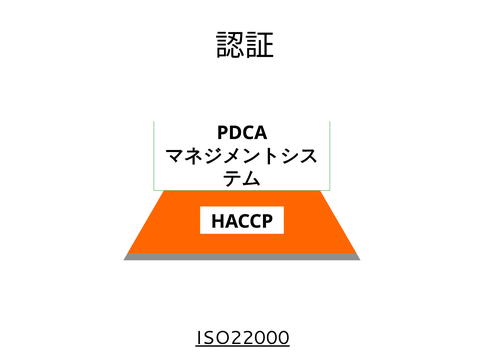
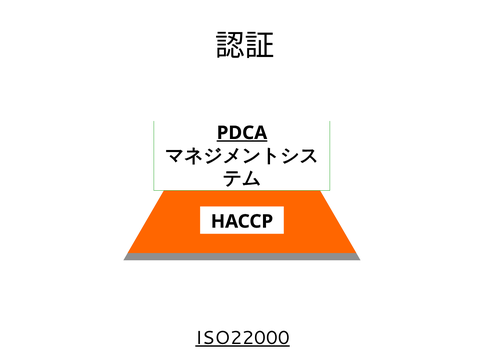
PDCA underline: none -> present
